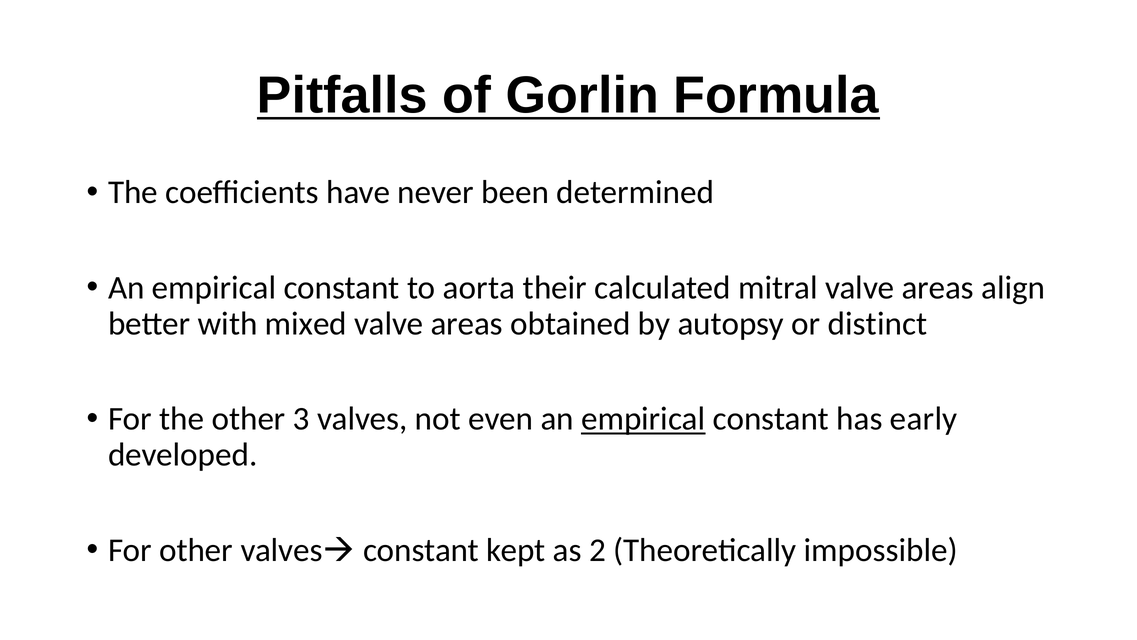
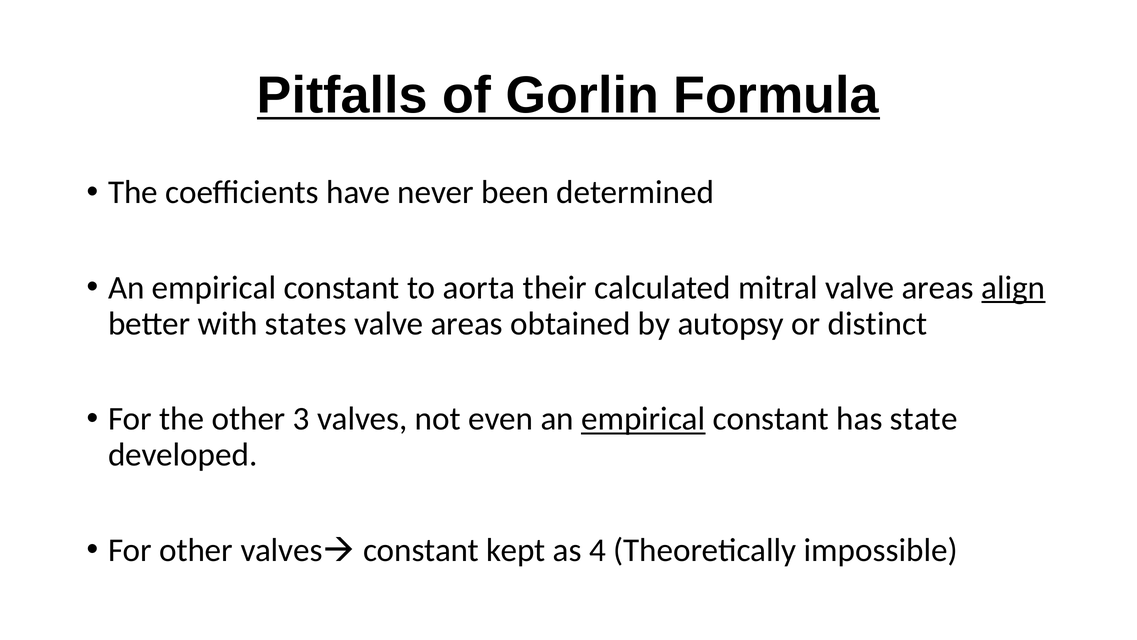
align underline: none -> present
mixed: mixed -> states
early: early -> state
2: 2 -> 4
